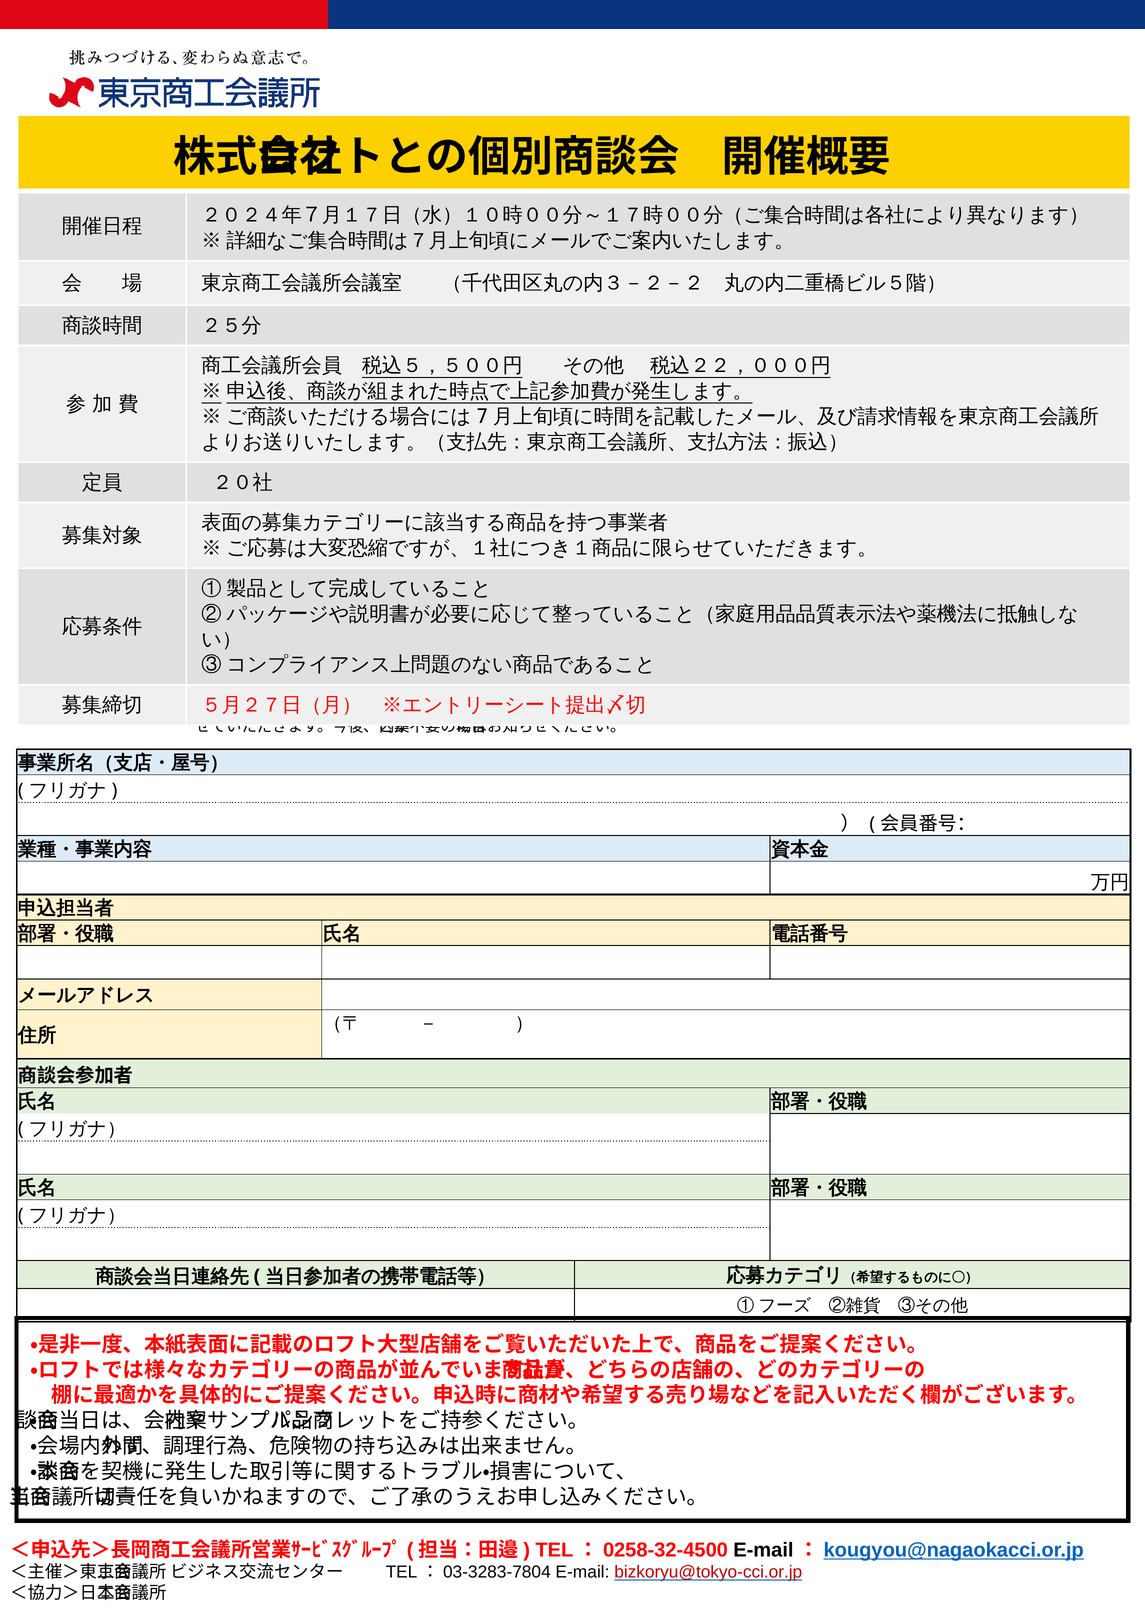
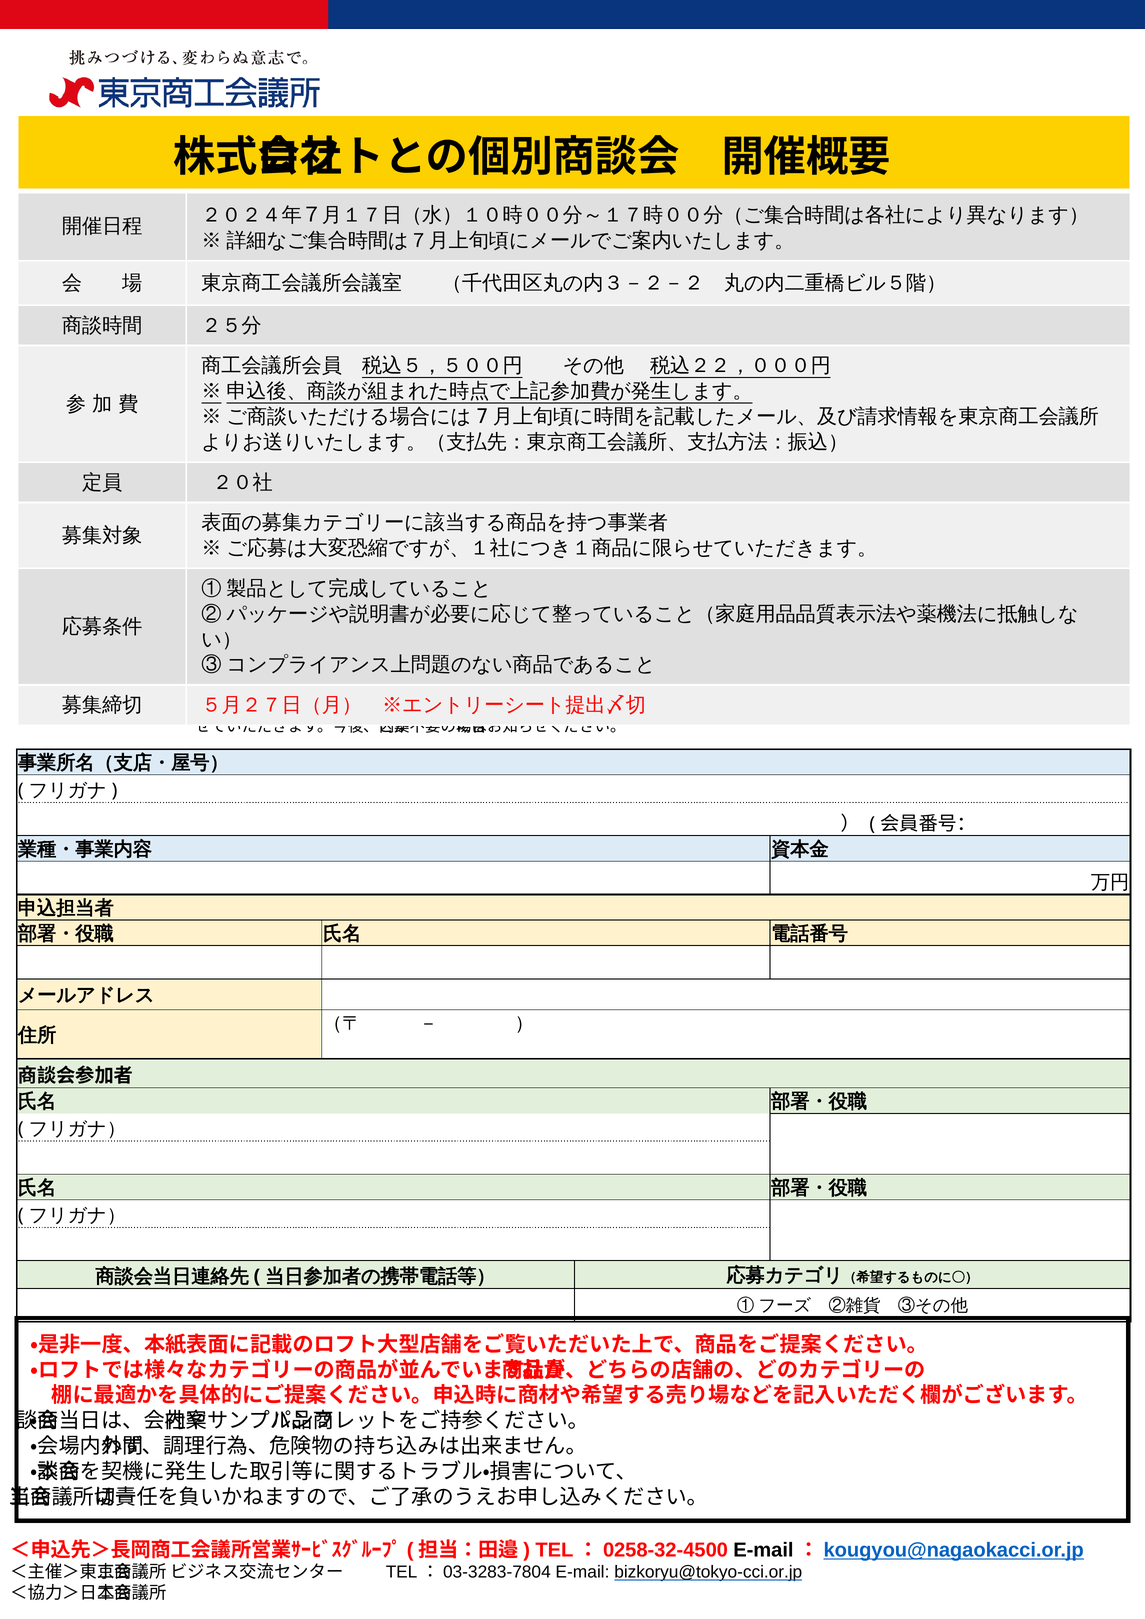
bizkoryu@tokyo-cci.or.jp colour: red -> black
